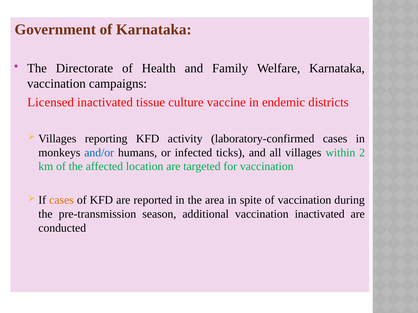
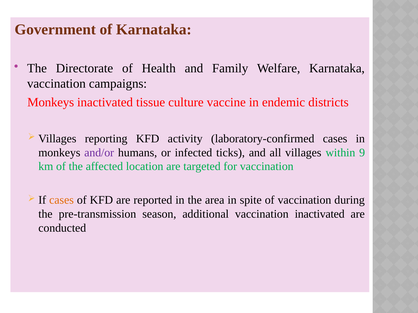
Licensed at (51, 103): Licensed -> Monkeys
and/or colour: blue -> purple
2: 2 -> 9
